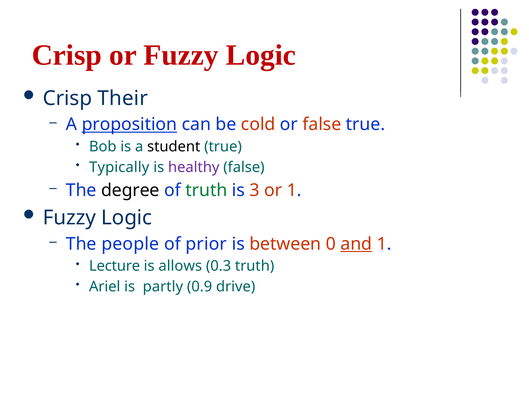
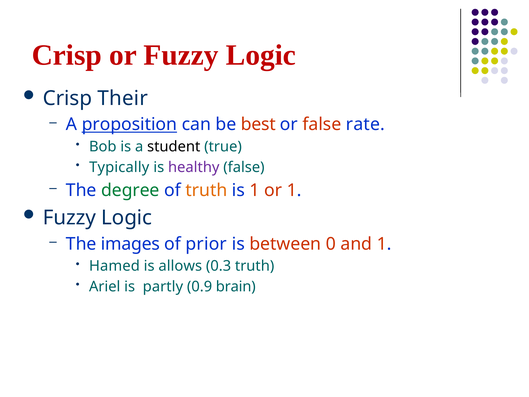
cold: cold -> best
false true: true -> rate
degree colour: black -> green
truth at (206, 190) colour: green -> orange
is 3: 3 -> 1
people: people -> images
and underline: present -> none
Lecture: Lecture -> Hamed
drive: drive -> brain
